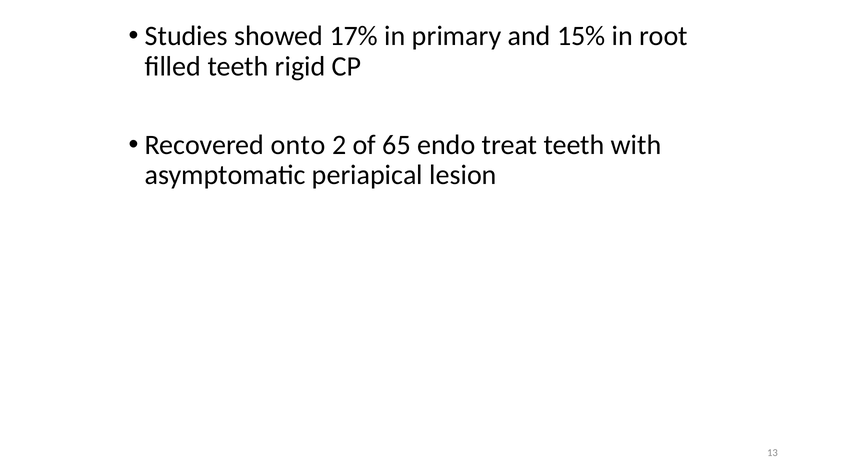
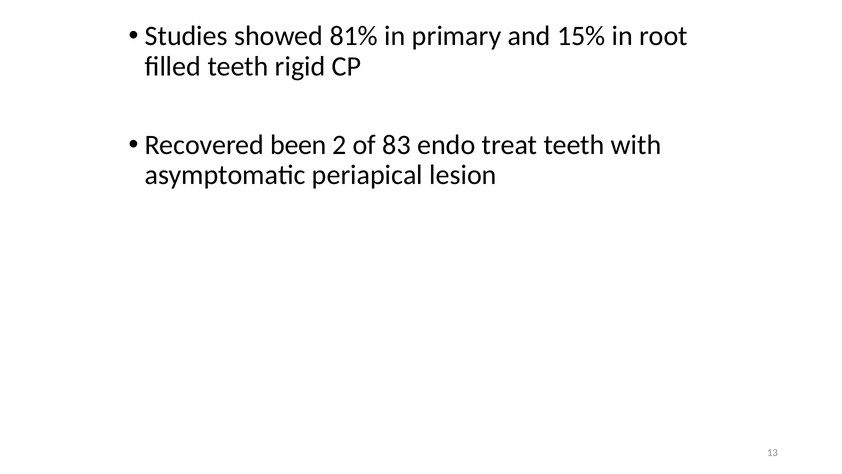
17%: 17% -> 81%
onto: onto -> been
65: 65 -> 83
